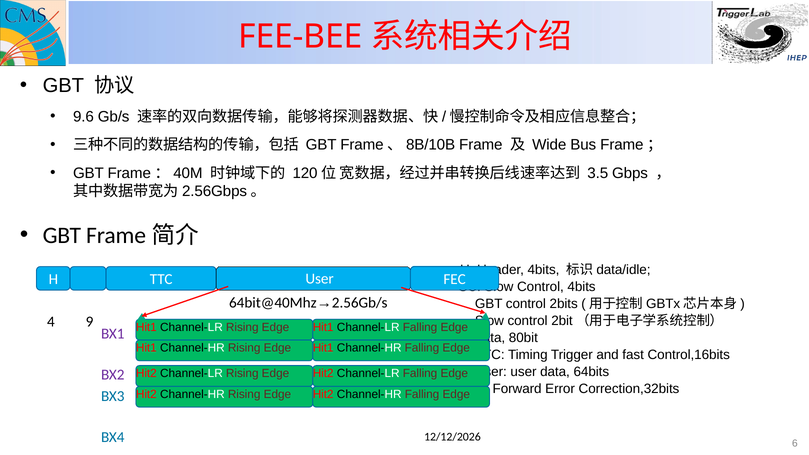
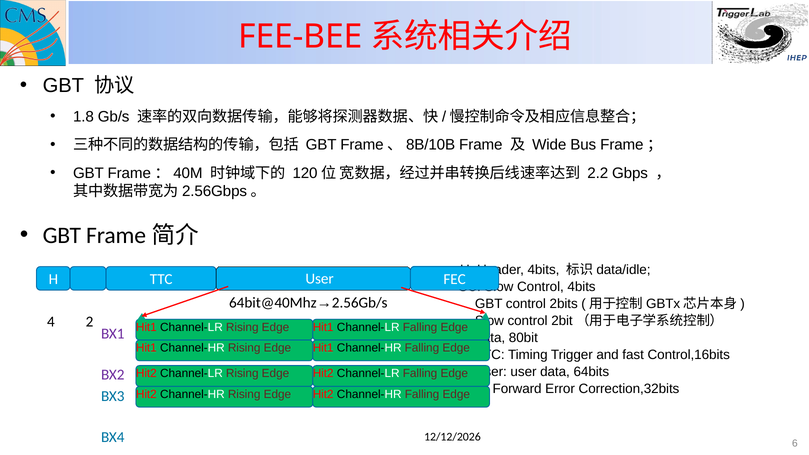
9.6: 9.6 -> 1.8
3.5: 3.5 -> 2.2
9: 9 -> 2
